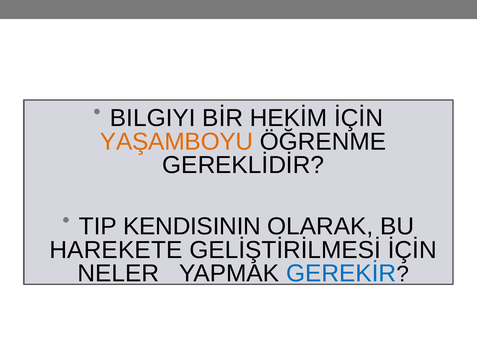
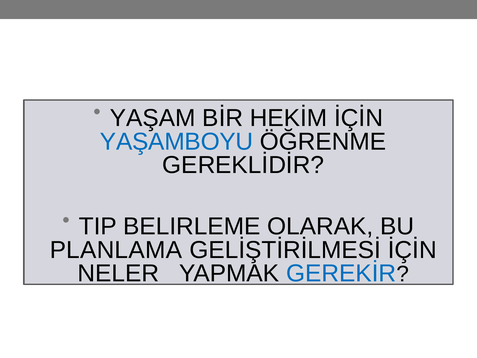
BILGIYI: BILGIYI -> YAŞAM
YAŞAMBOYU colour: orange -> blue
KENDISININ: KENDISININ -> BELIRLEME
HAREKETE: HAREKETE -> PLANLAMA
